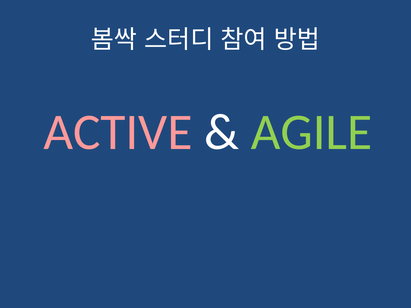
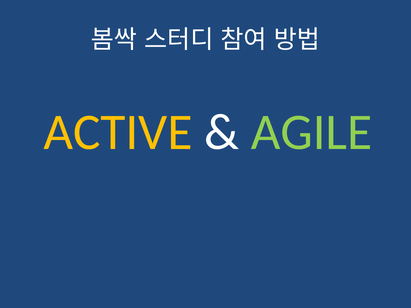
ACTIVE colour: pink -> yellow
